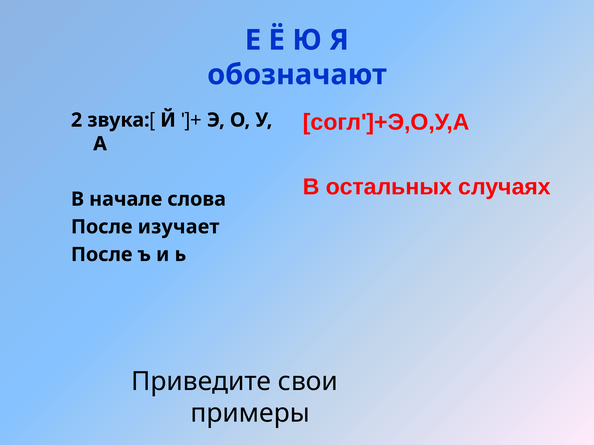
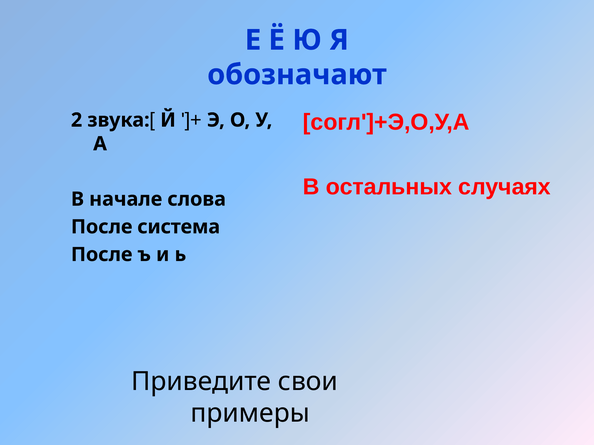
изучает: изучает -> система
